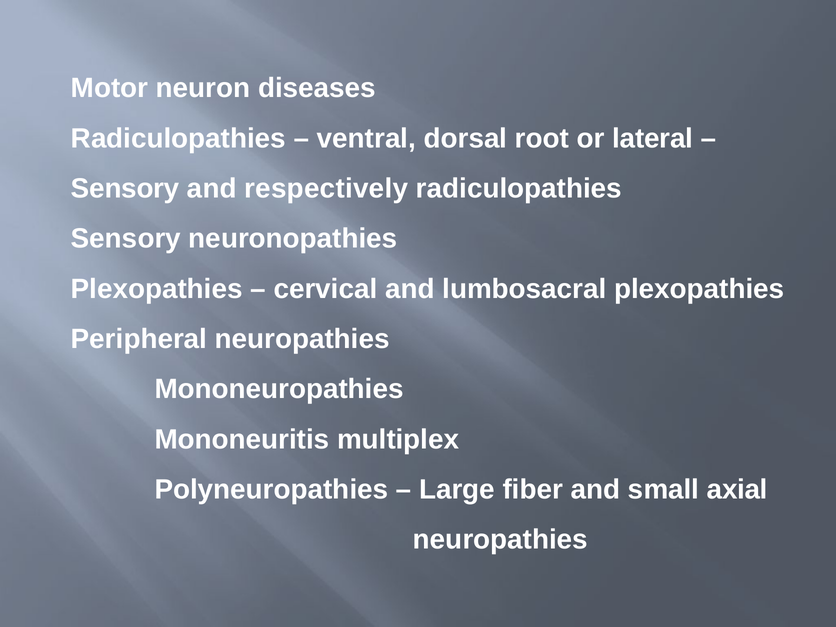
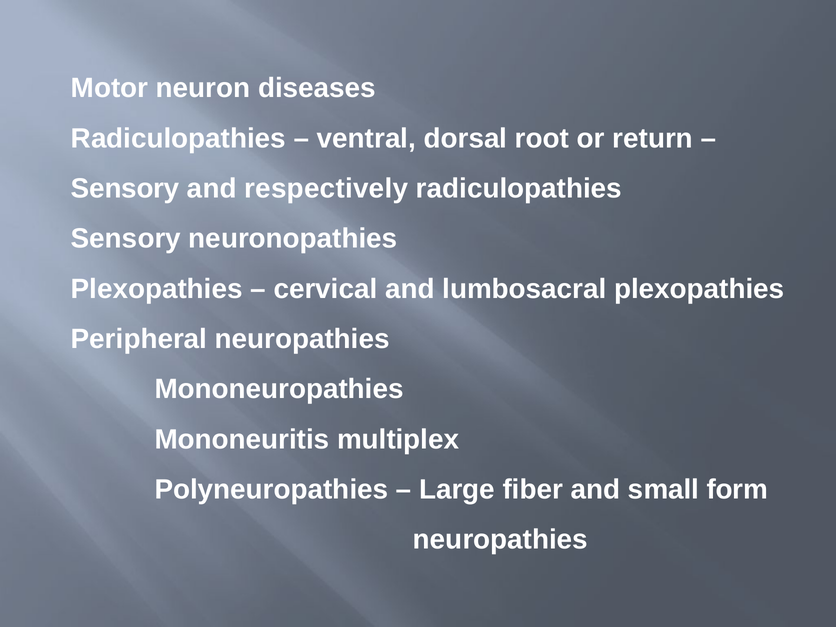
lateral: lateral -> return
axial: axial -> form
